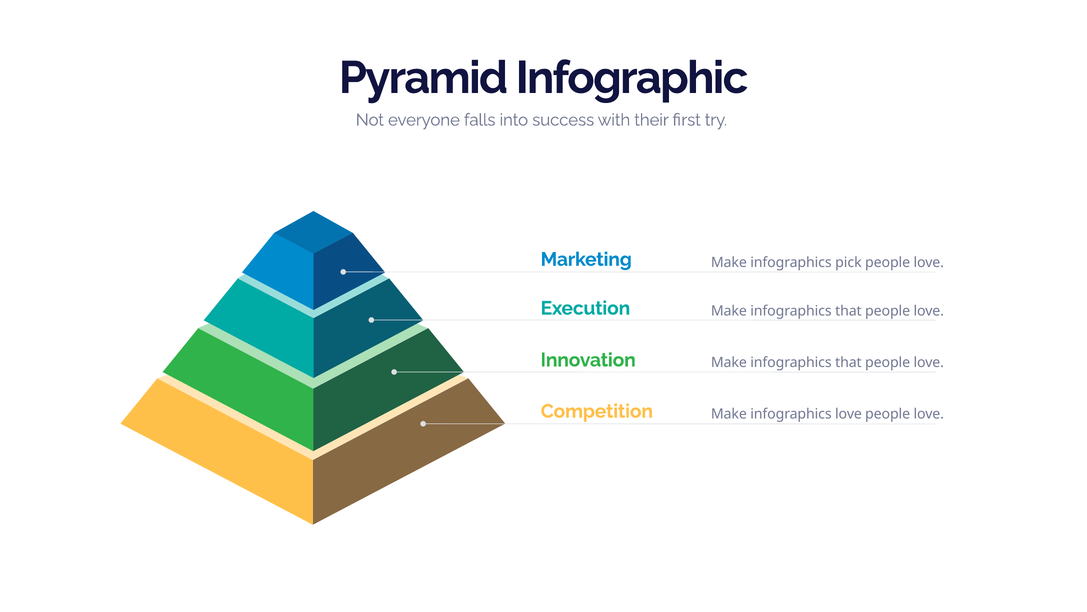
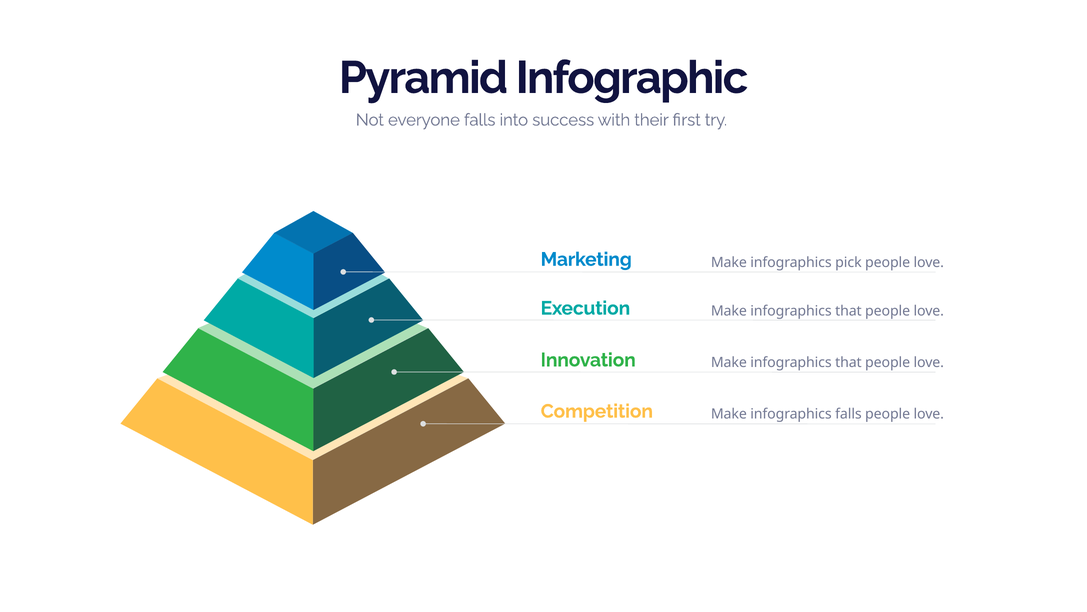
infographics love: love -> falls
